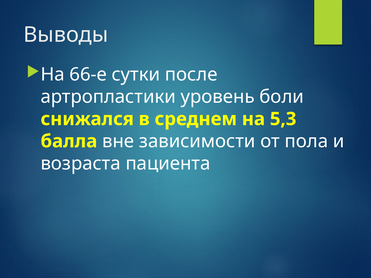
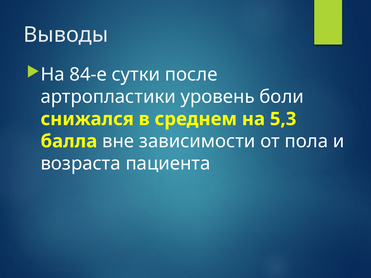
66-е: 66-е -> 84-е
